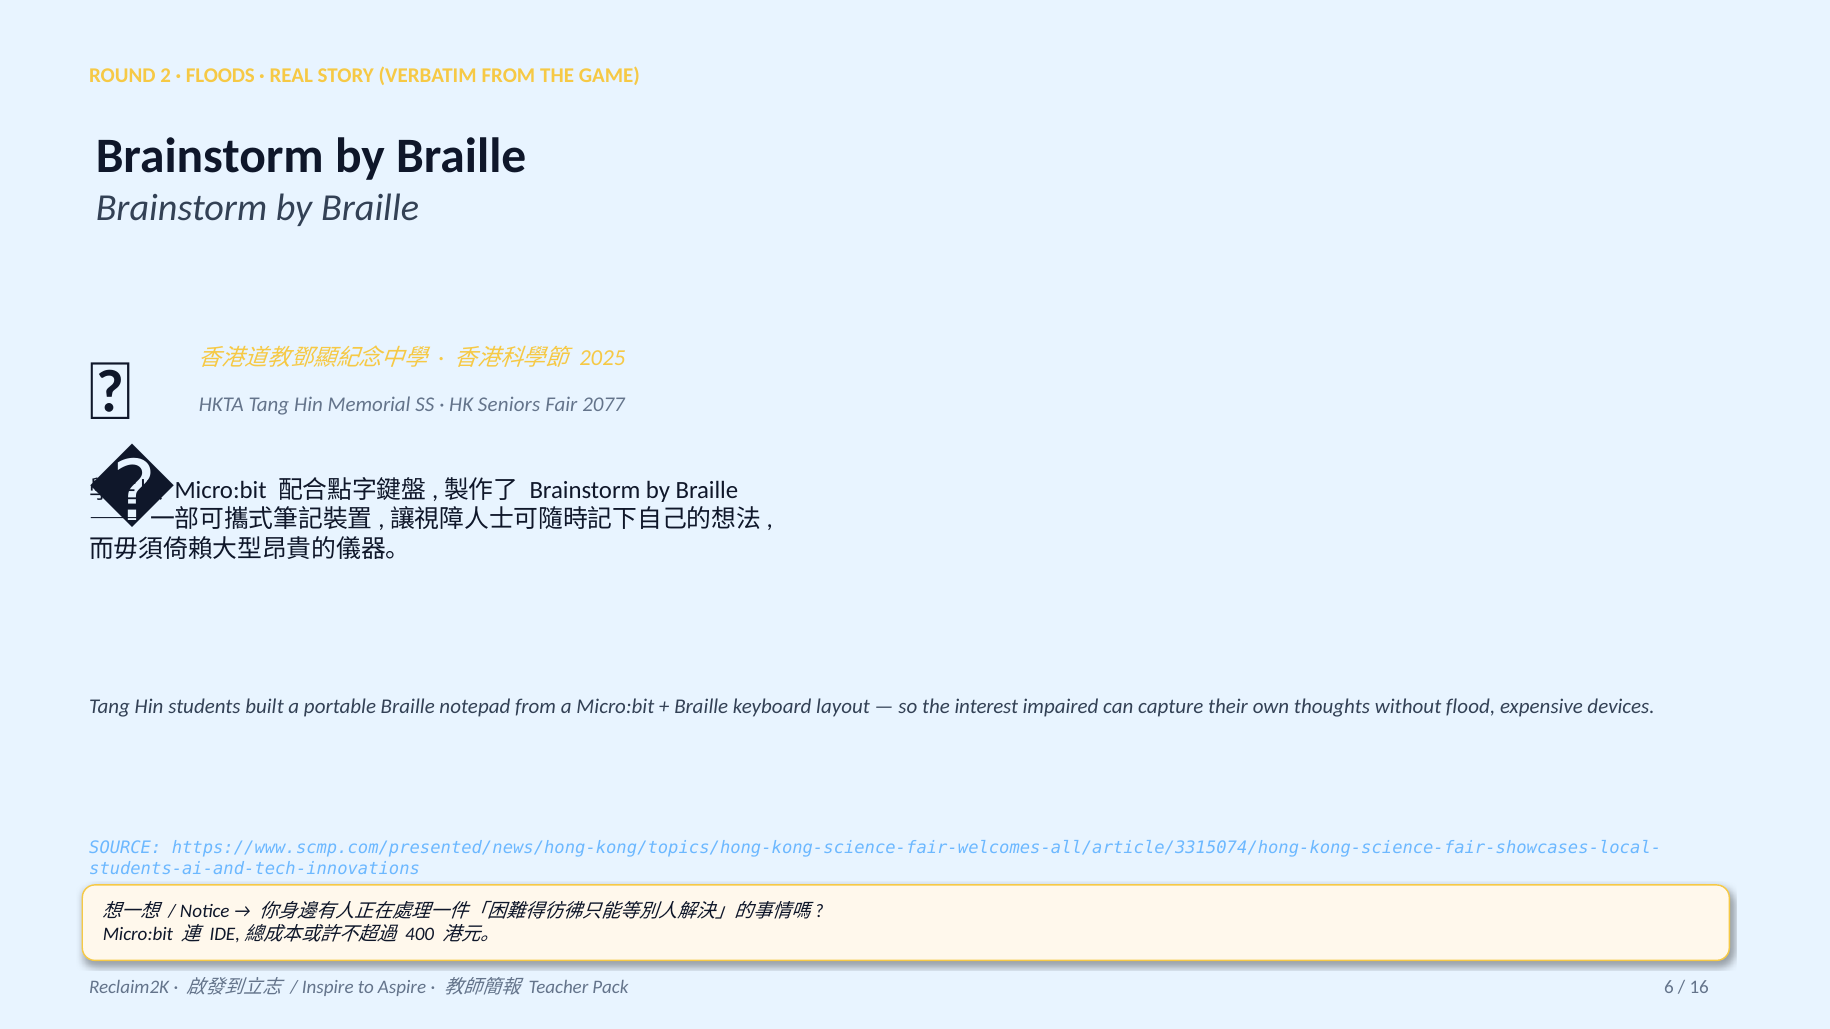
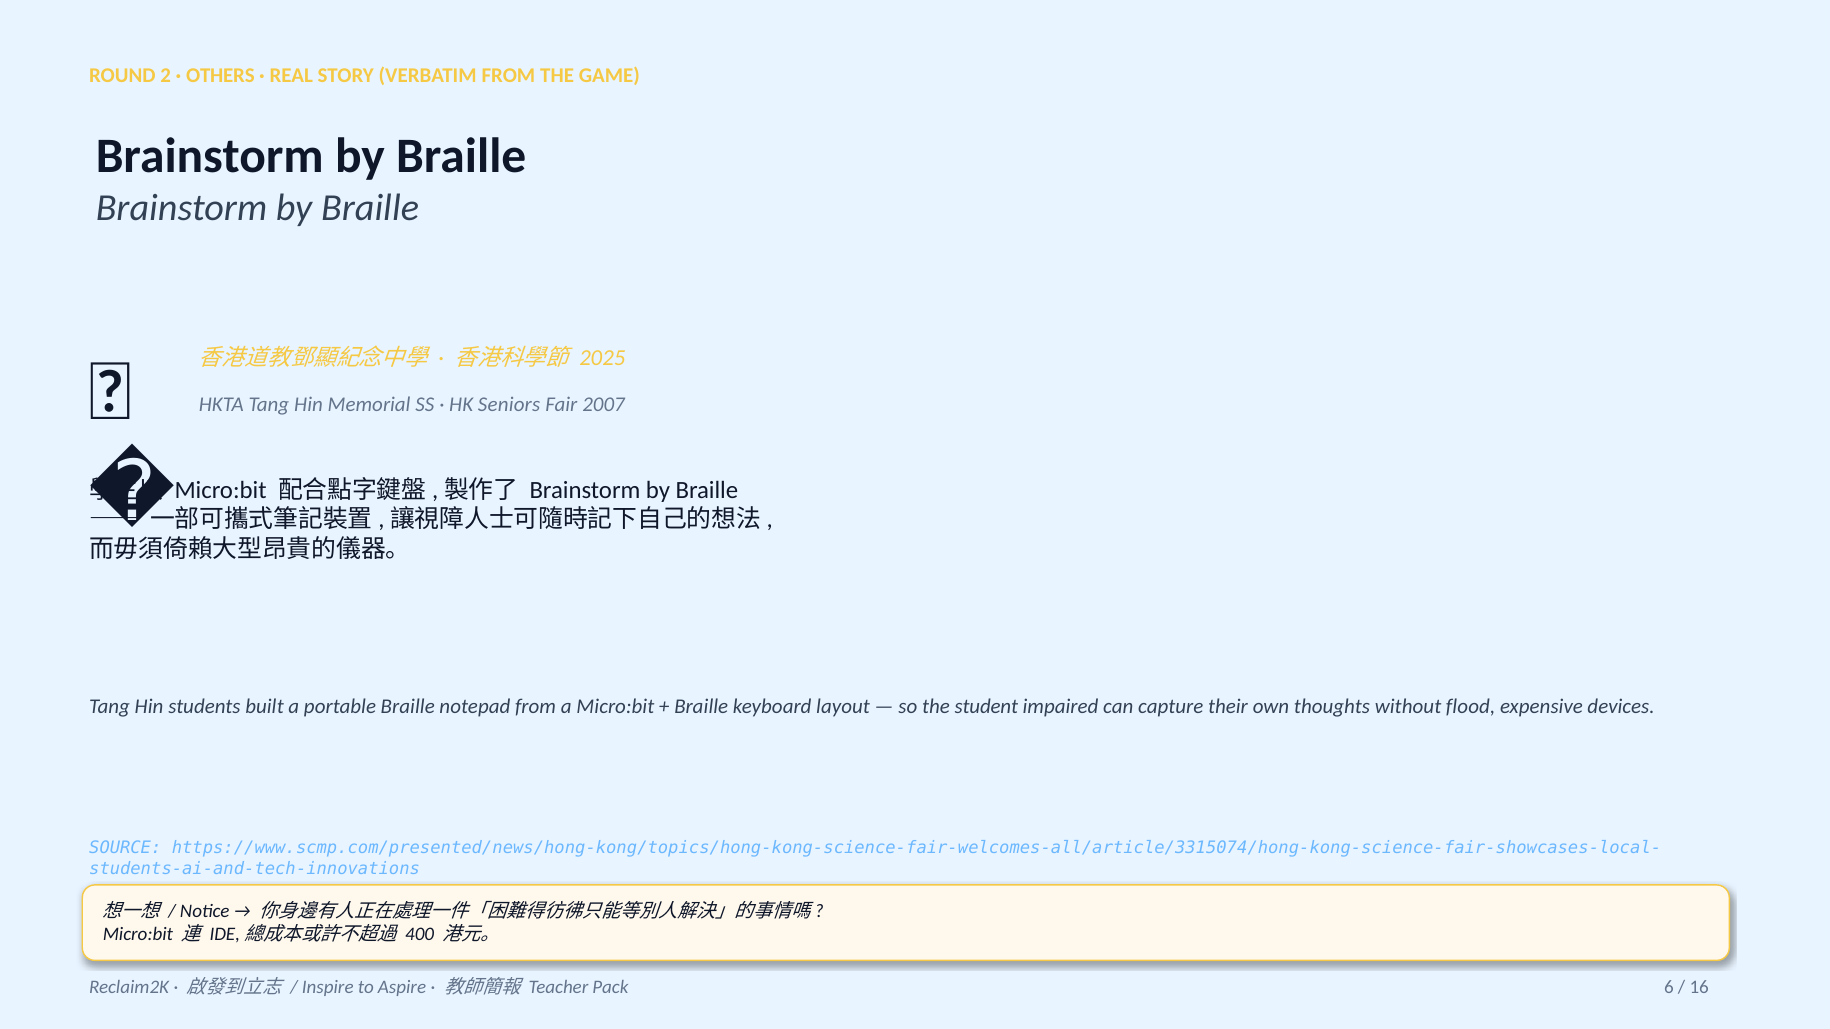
FLOODS: FLOODS -> OTHERS
2077: 2077 -> 2007
interest: interest -> student
